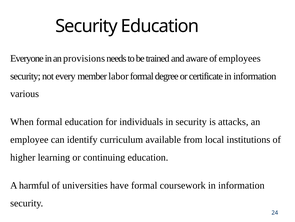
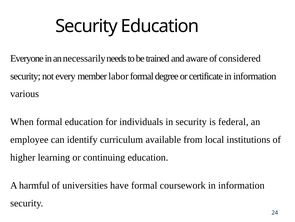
provisions: provisions -> necessarily
employees: employees -> considered
attacks: attacks -> federal
